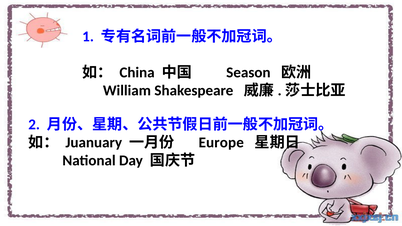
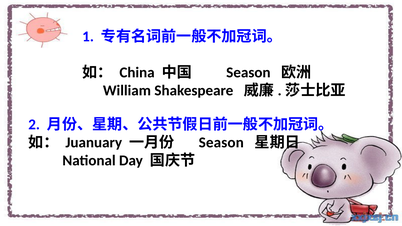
Europe at (221, 143): Europe -> Season
